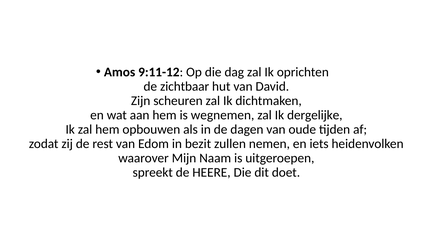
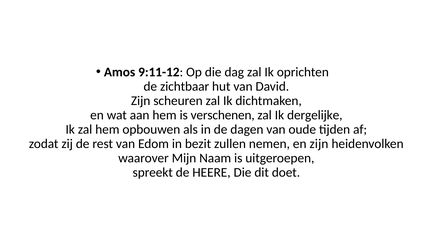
wegnemen: wegnemen -> verschenen
en iets: iets -> zijn
